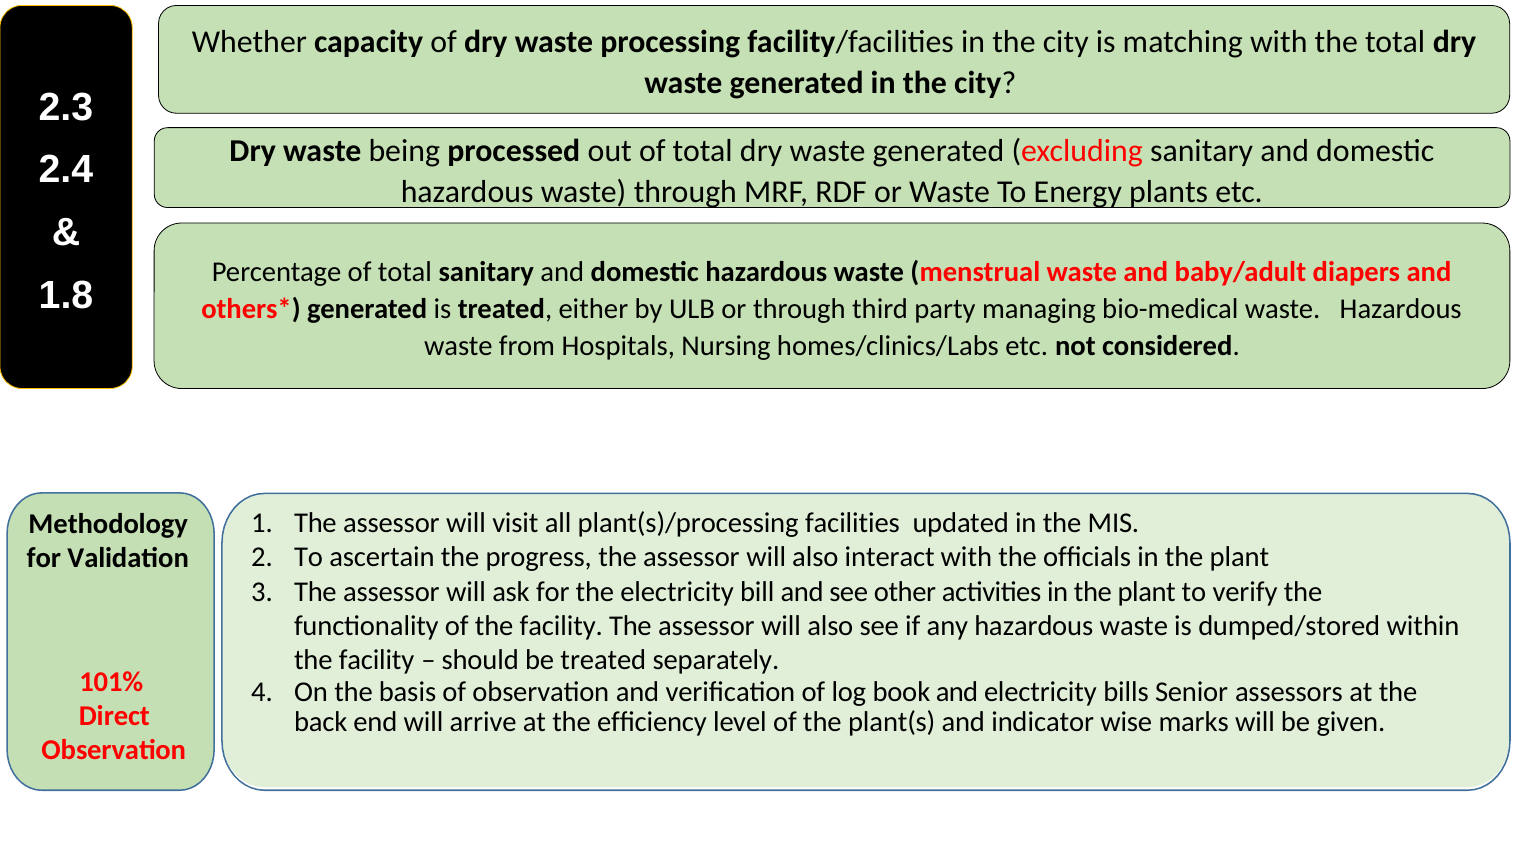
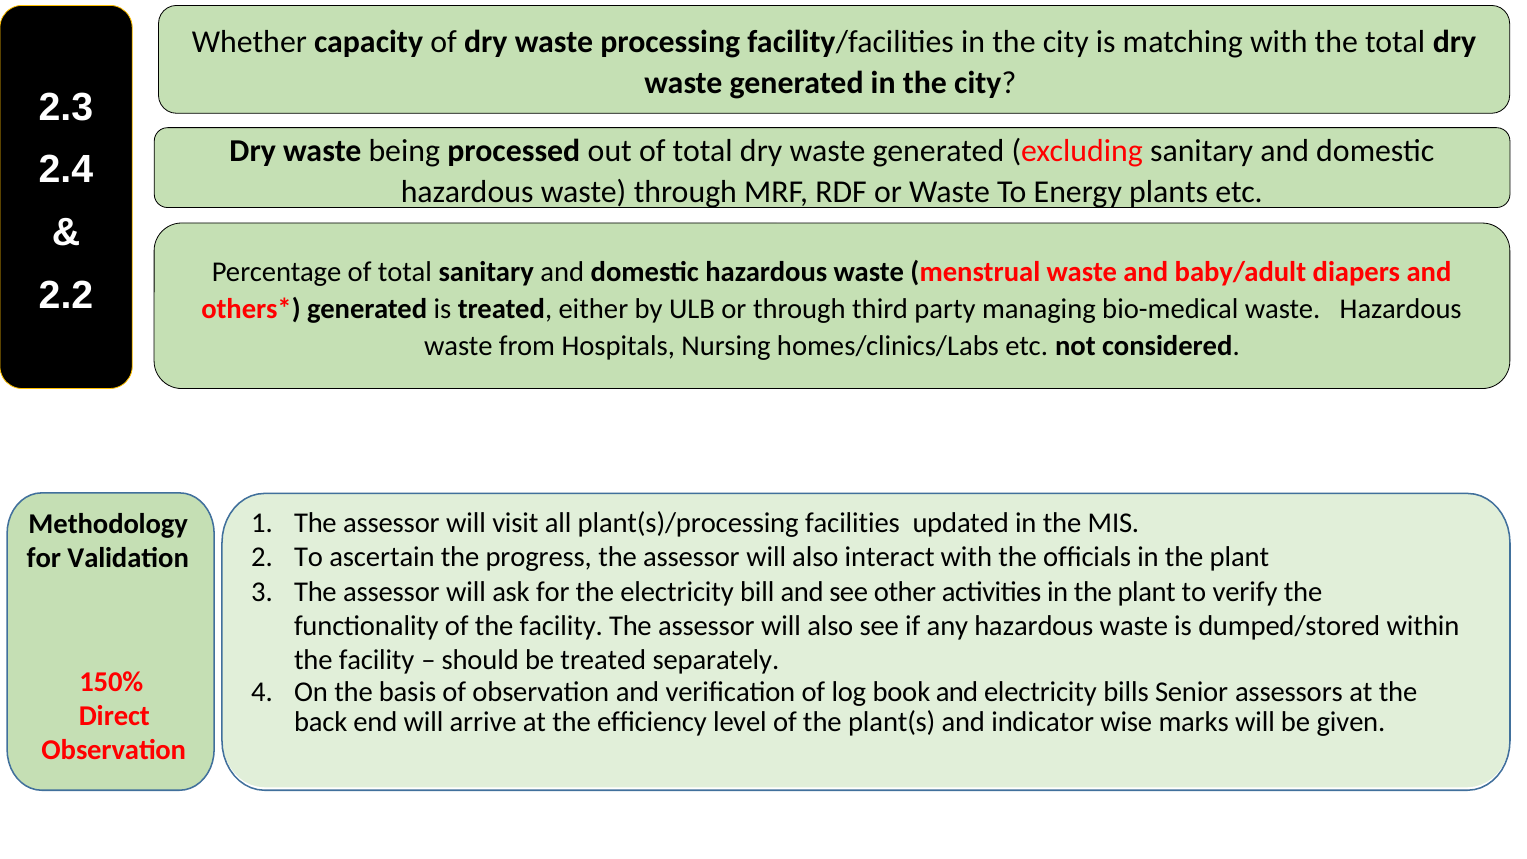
1.8: 1.8 -> 2.2
101%: 101% -> 150%
